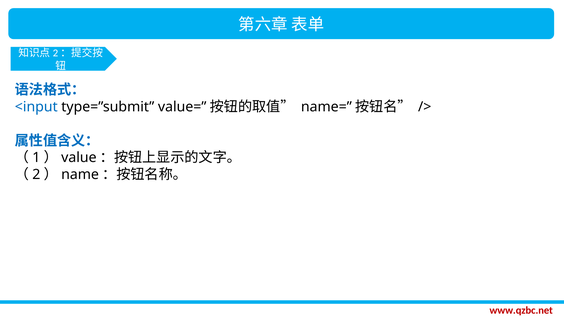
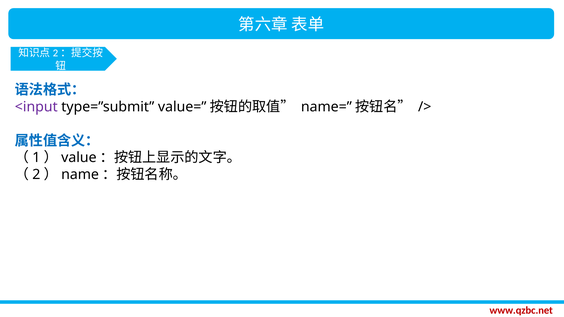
<input colour: blue -> purple
